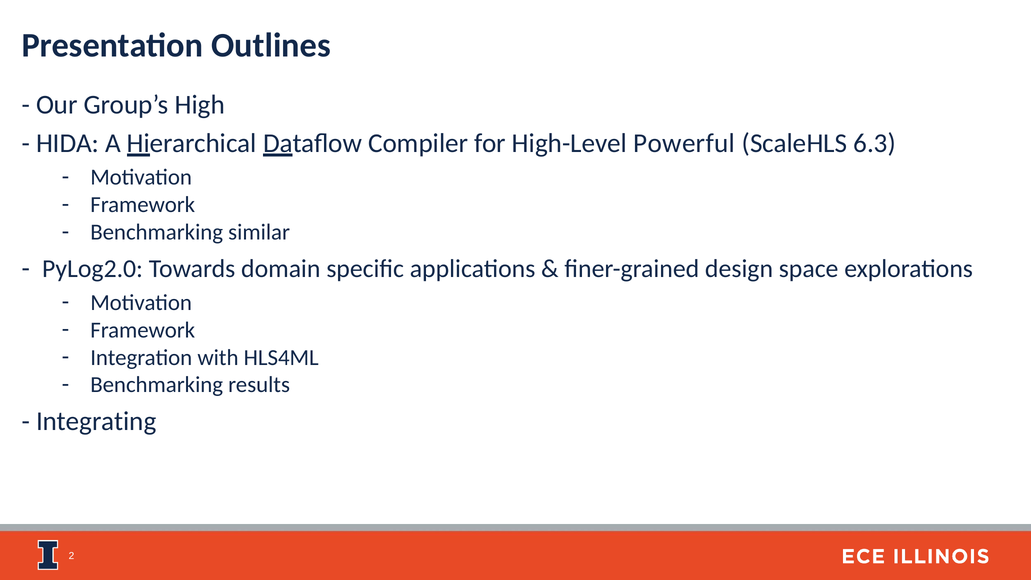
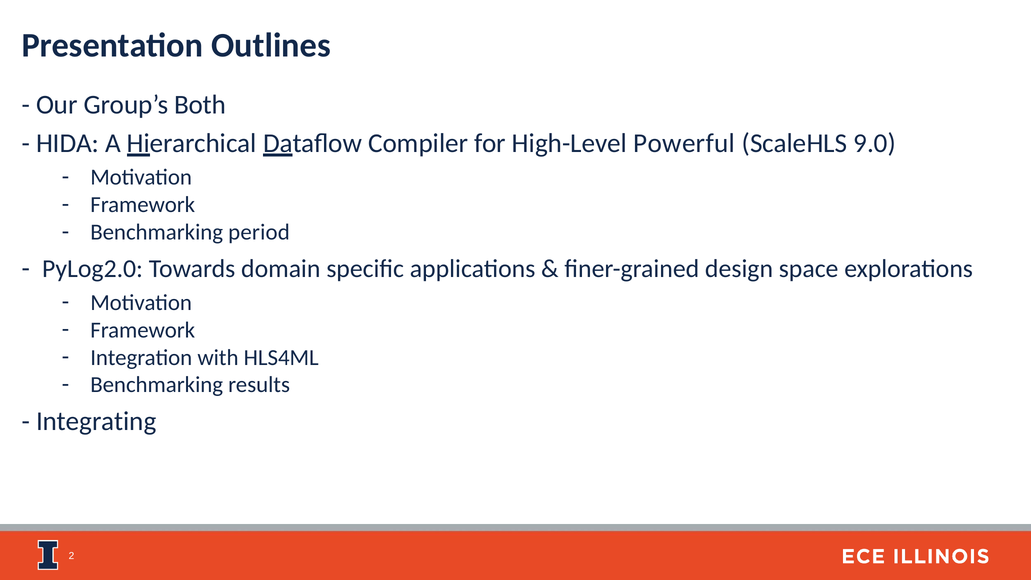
High: High -> Both
6.3: 6.3 -> 9.0
similar: similar -> period
